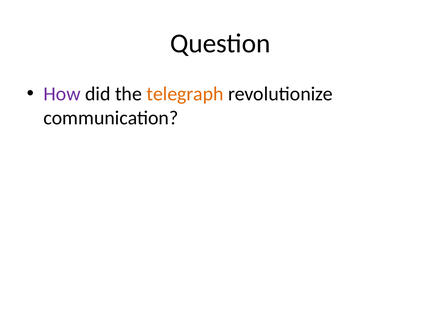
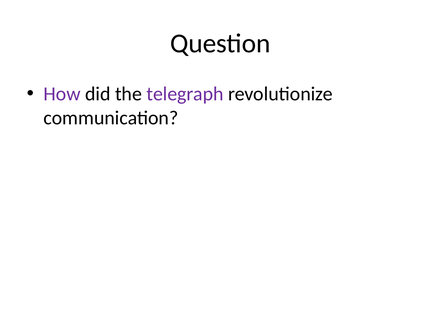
telegraph colour: orange -> purple
